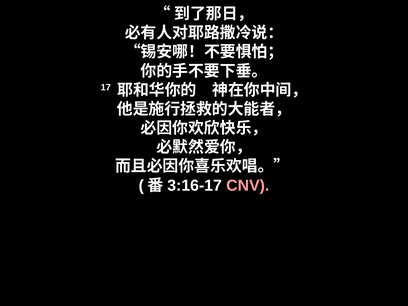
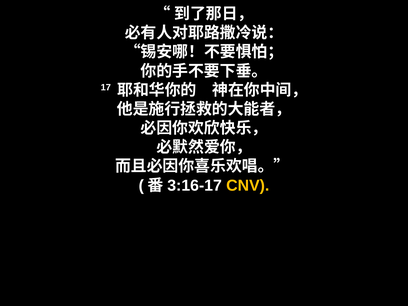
CNV colour: pink -> yellow
